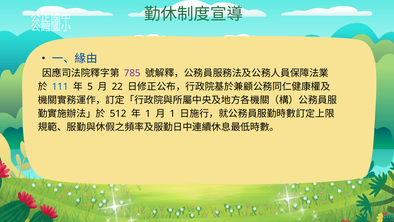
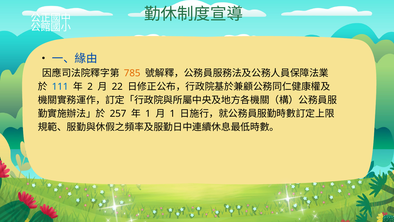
785 colour: purple -> orange
5: 5 -> 2
512: 512 -> 257
